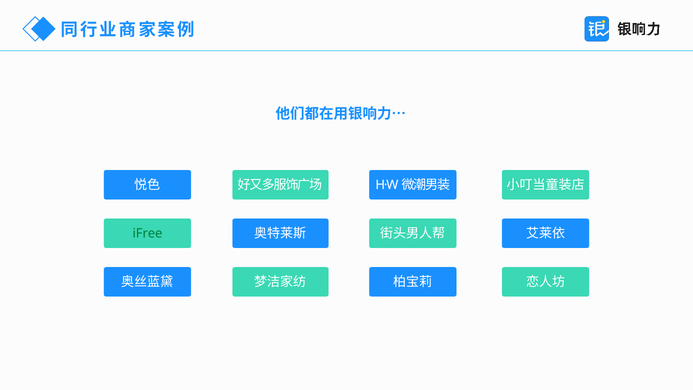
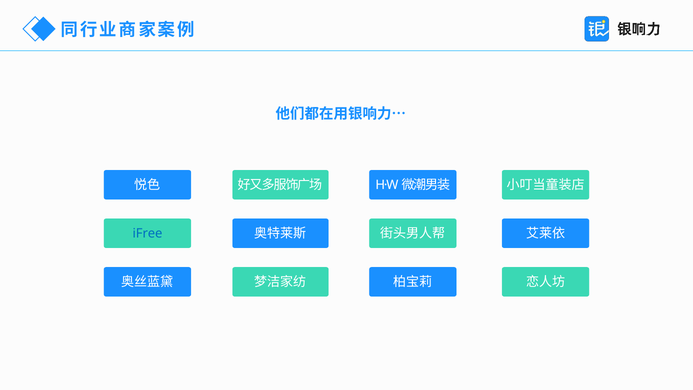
iFree colour: green -> blue
